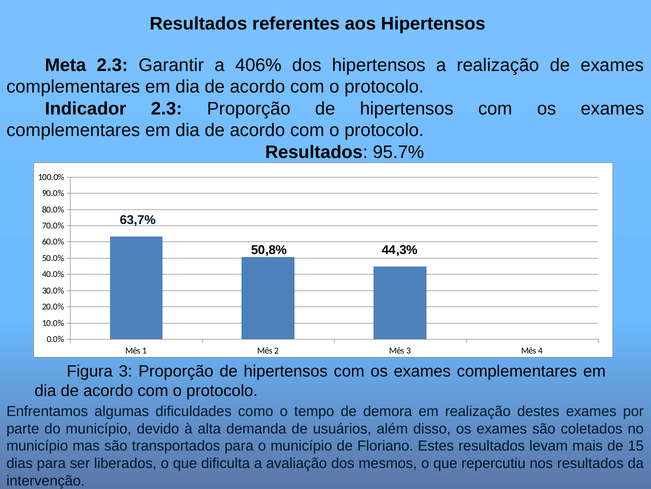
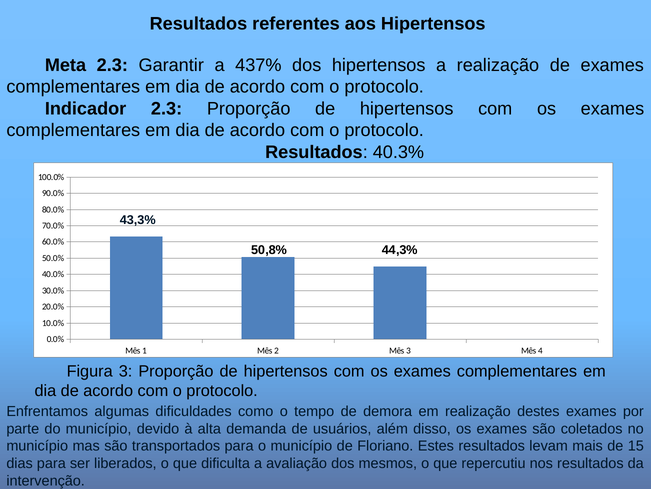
406%: 406% -> 437%
95.7%: 95.7% -> 40.3%
63,7%: 63,7% -> 43,3%
